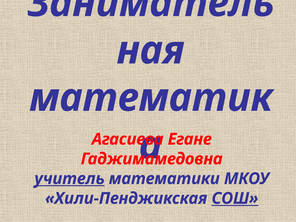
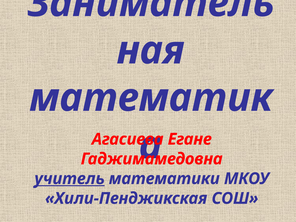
СОШ underline: present -> none
